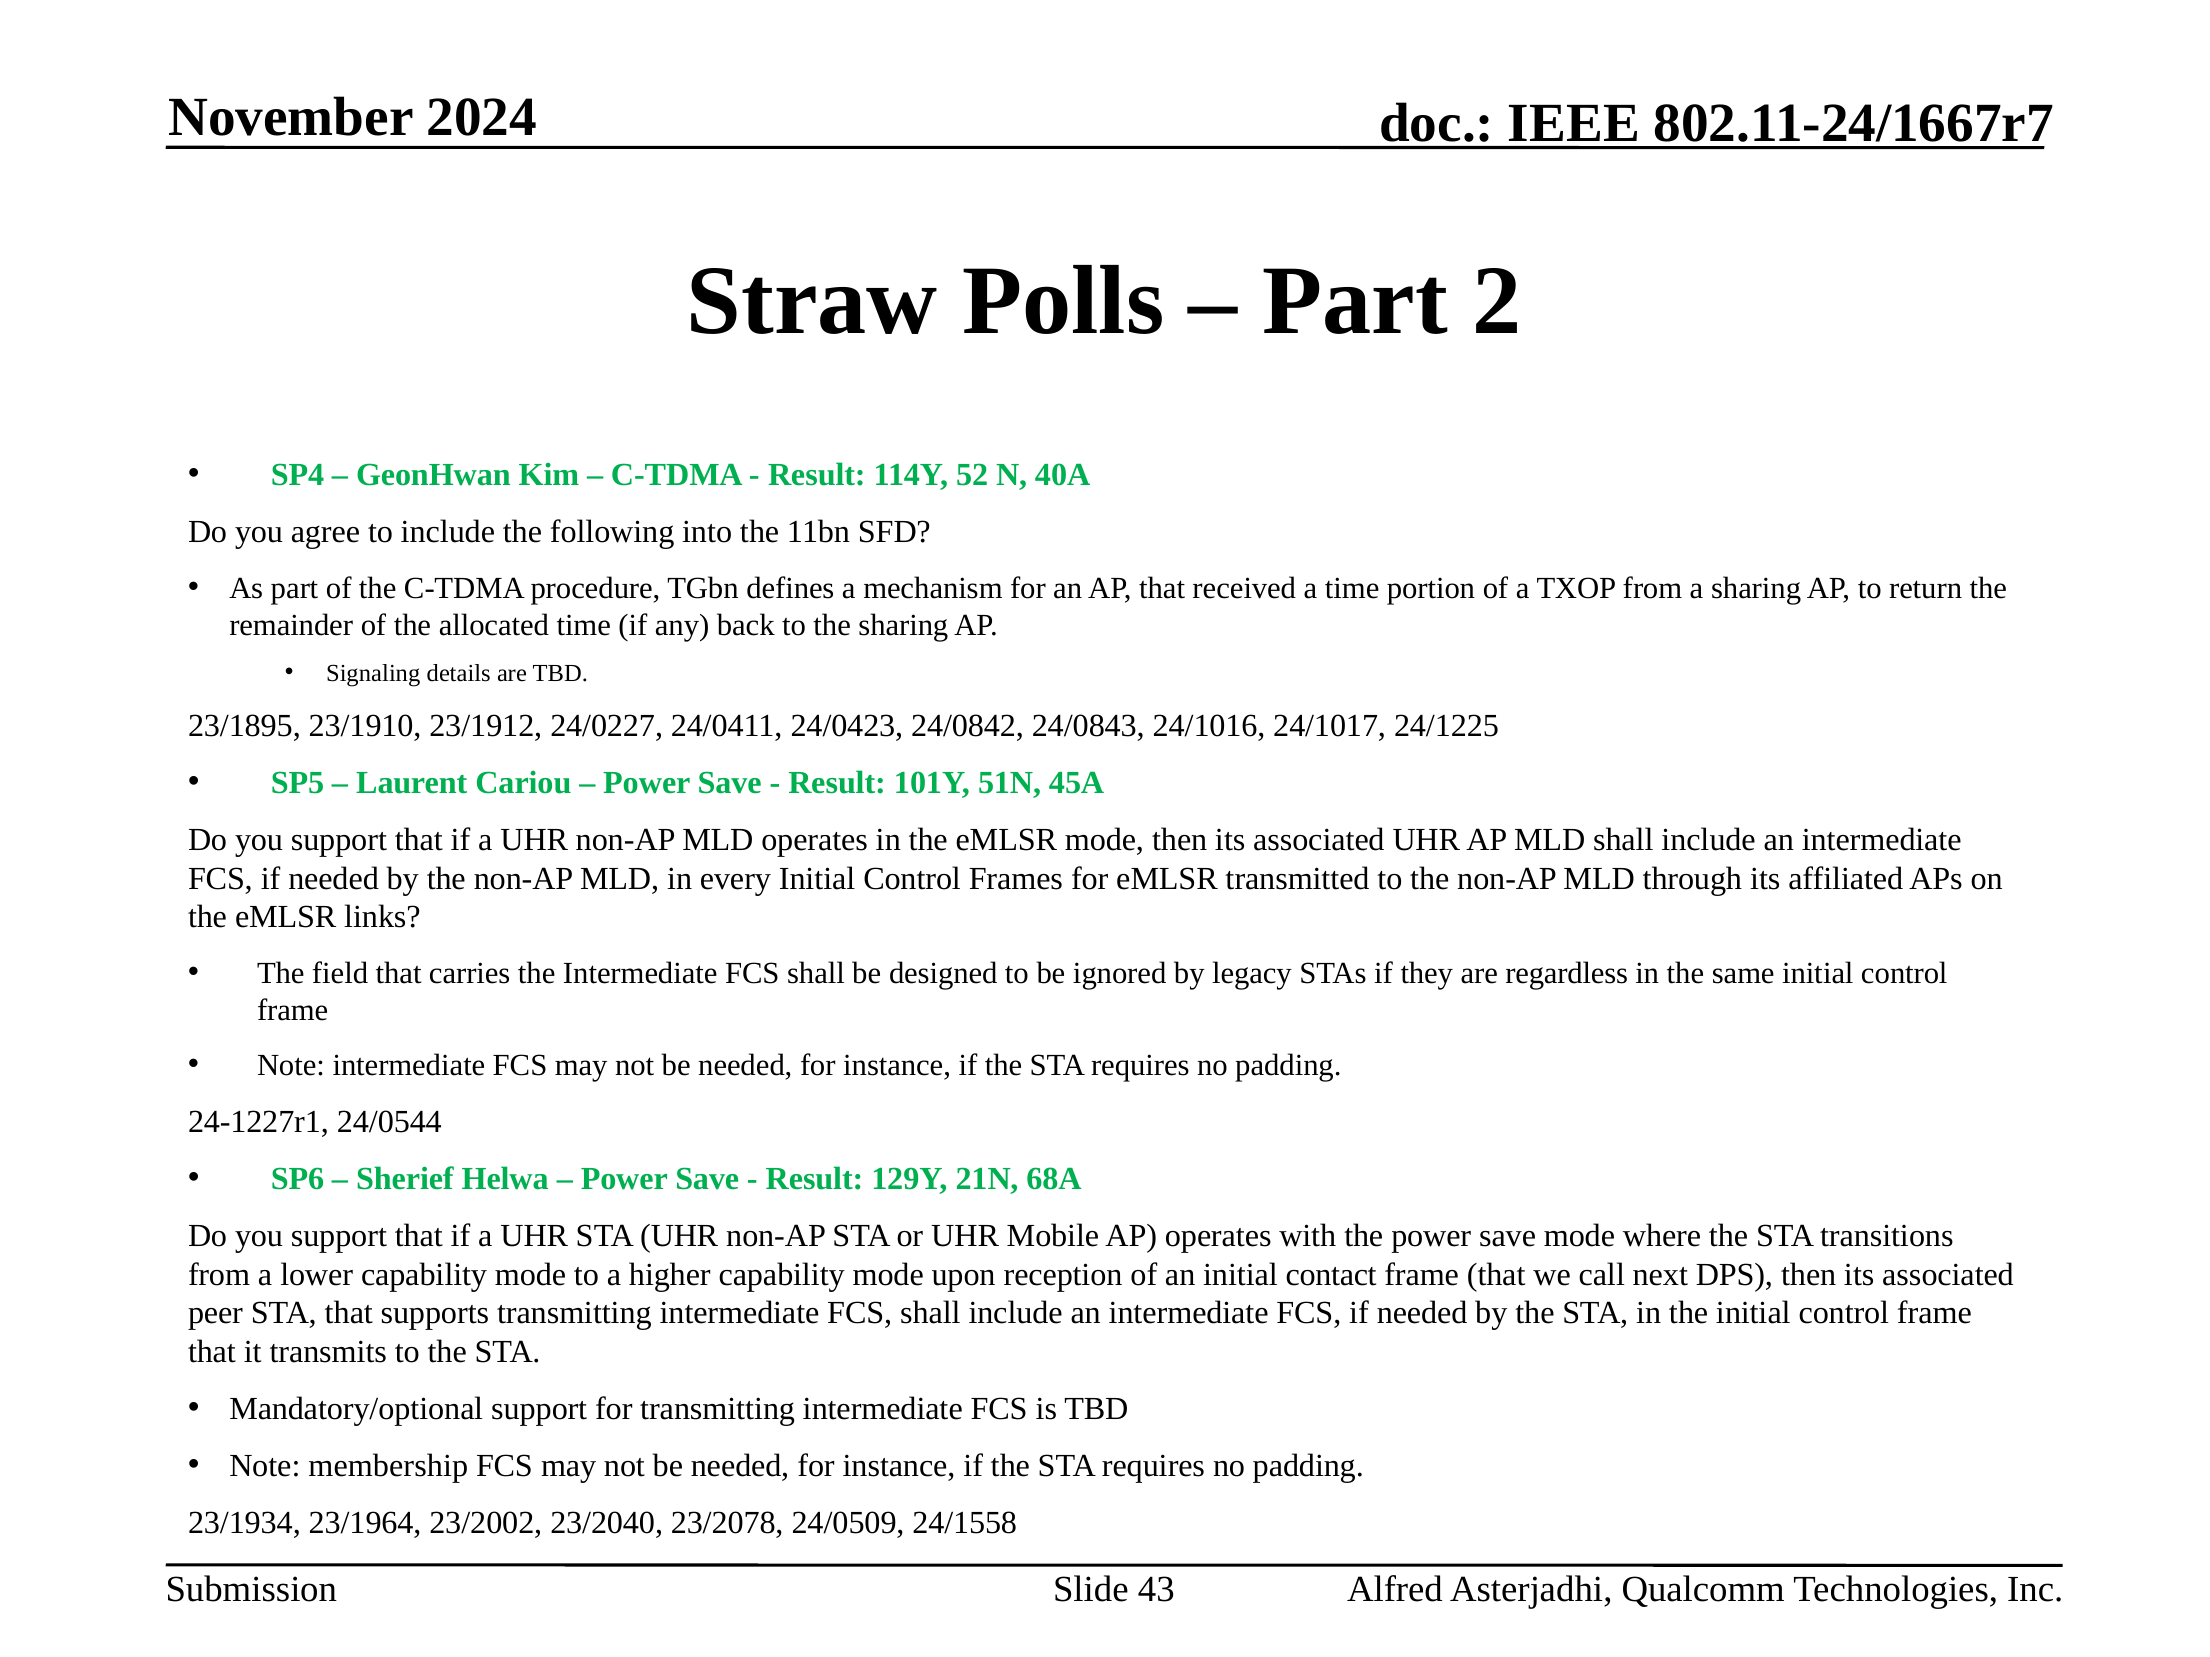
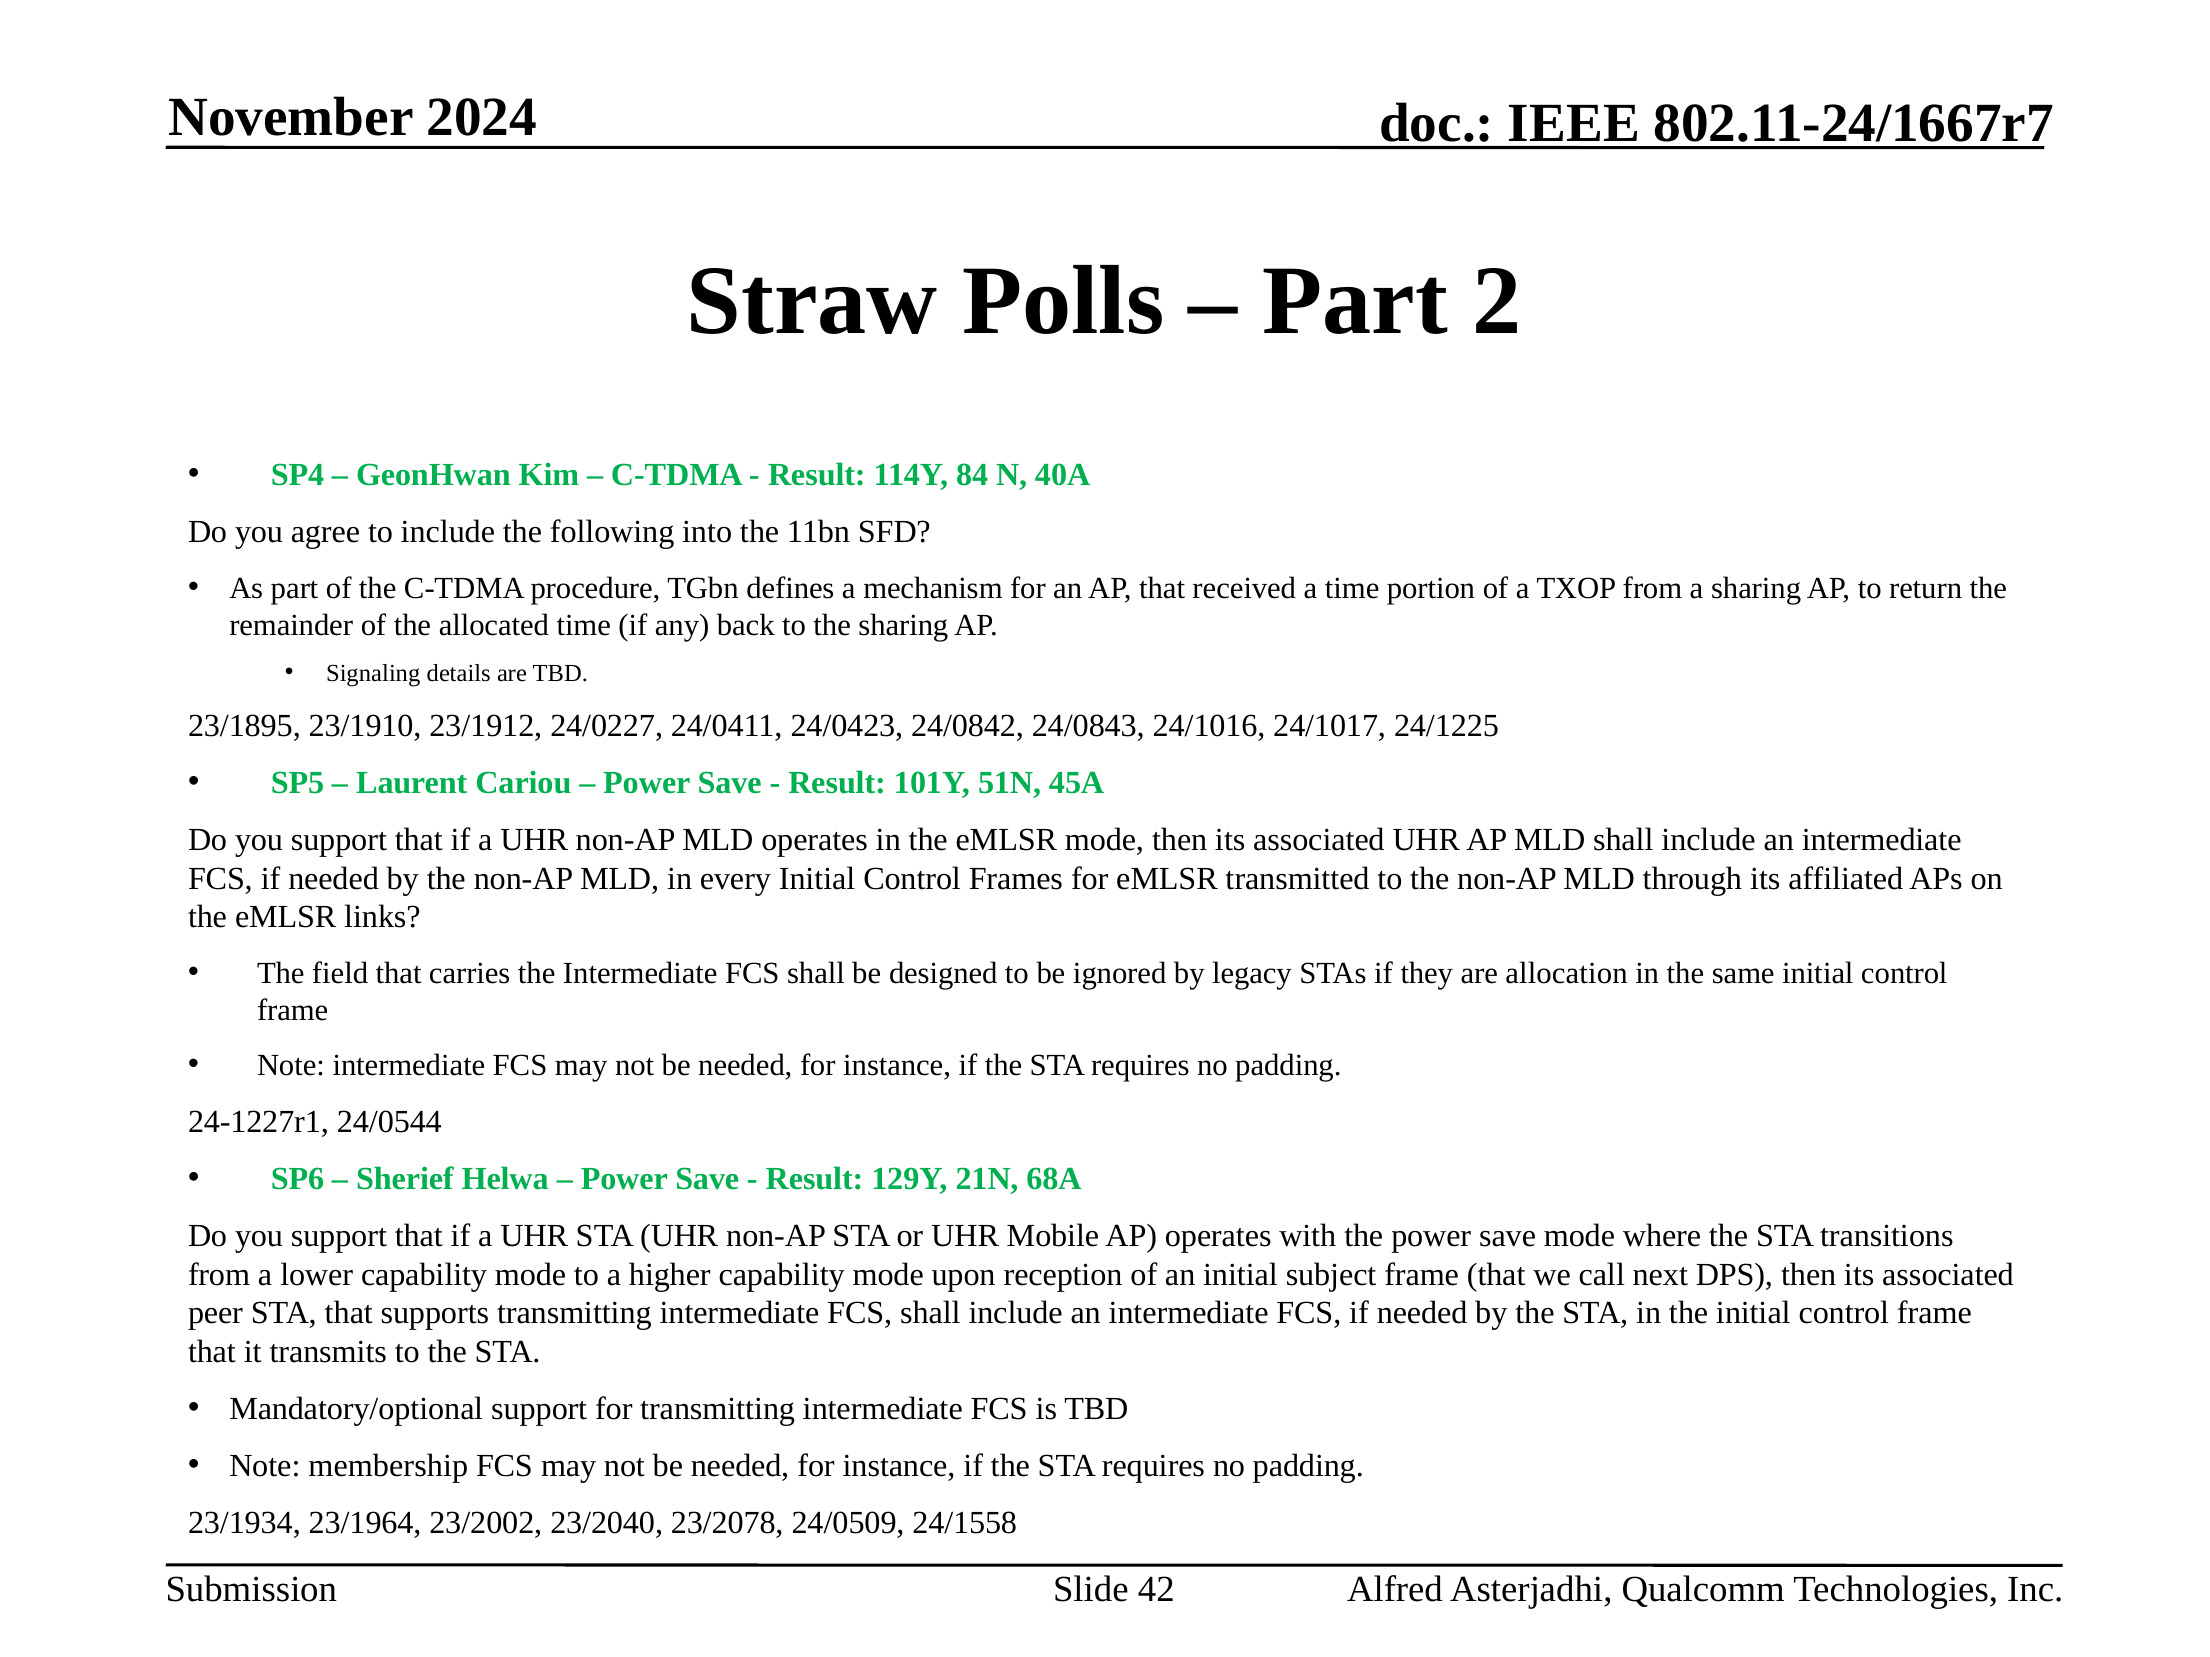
52: 52 -> 84
regardless: regardless -> allocation
contact: contact -> subject
43: 43 -> 42
